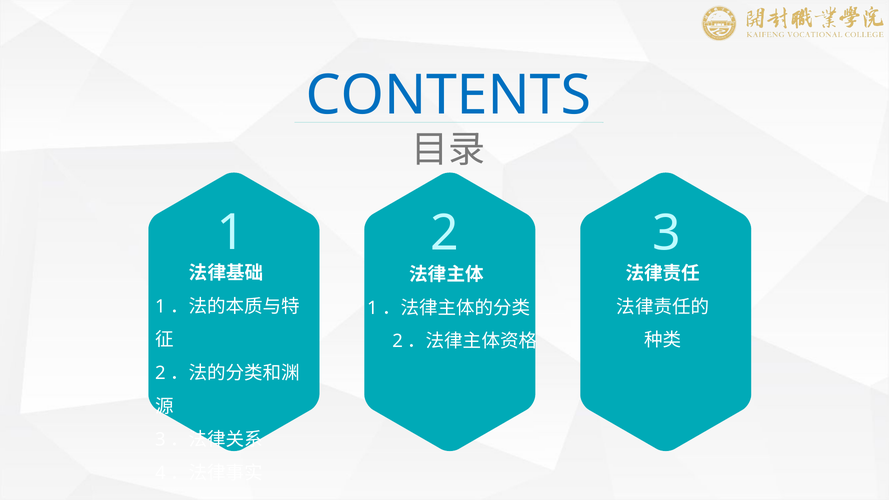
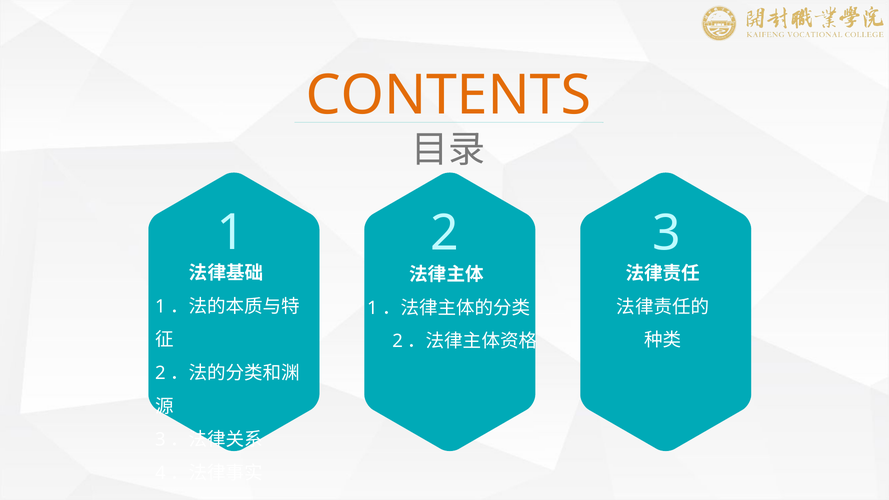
CONTENTS colour: blue -> orange
